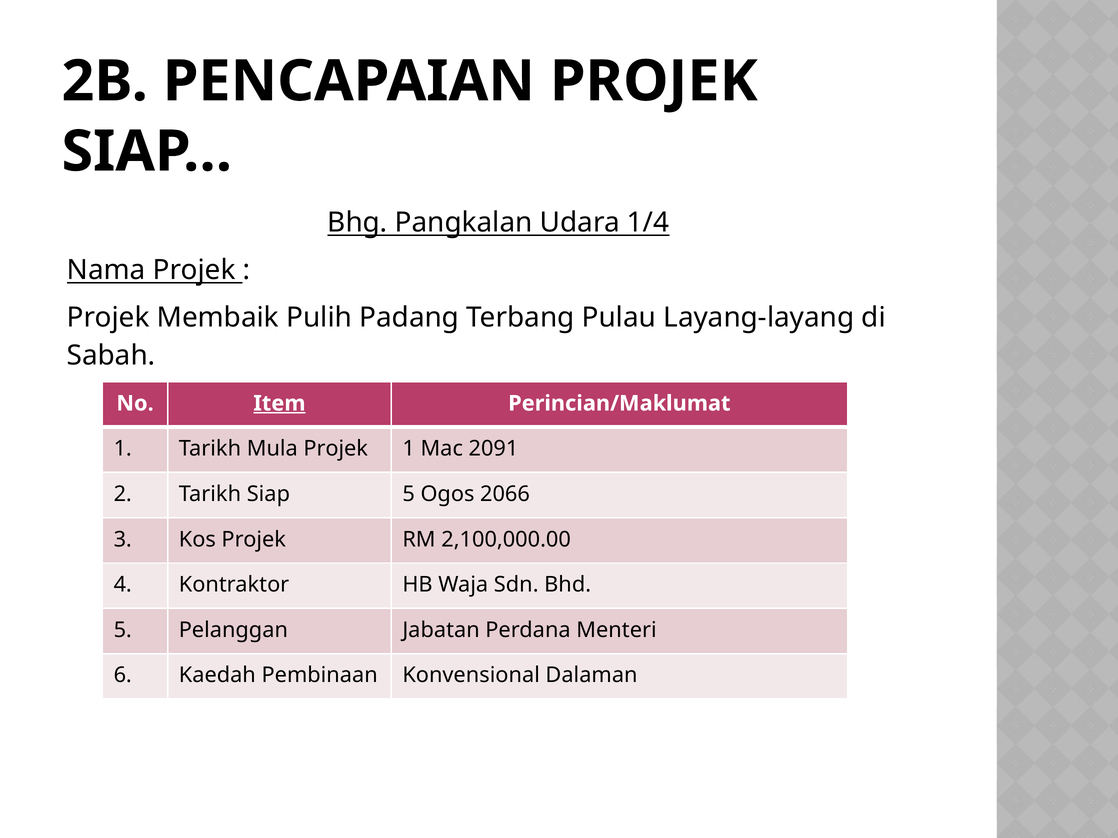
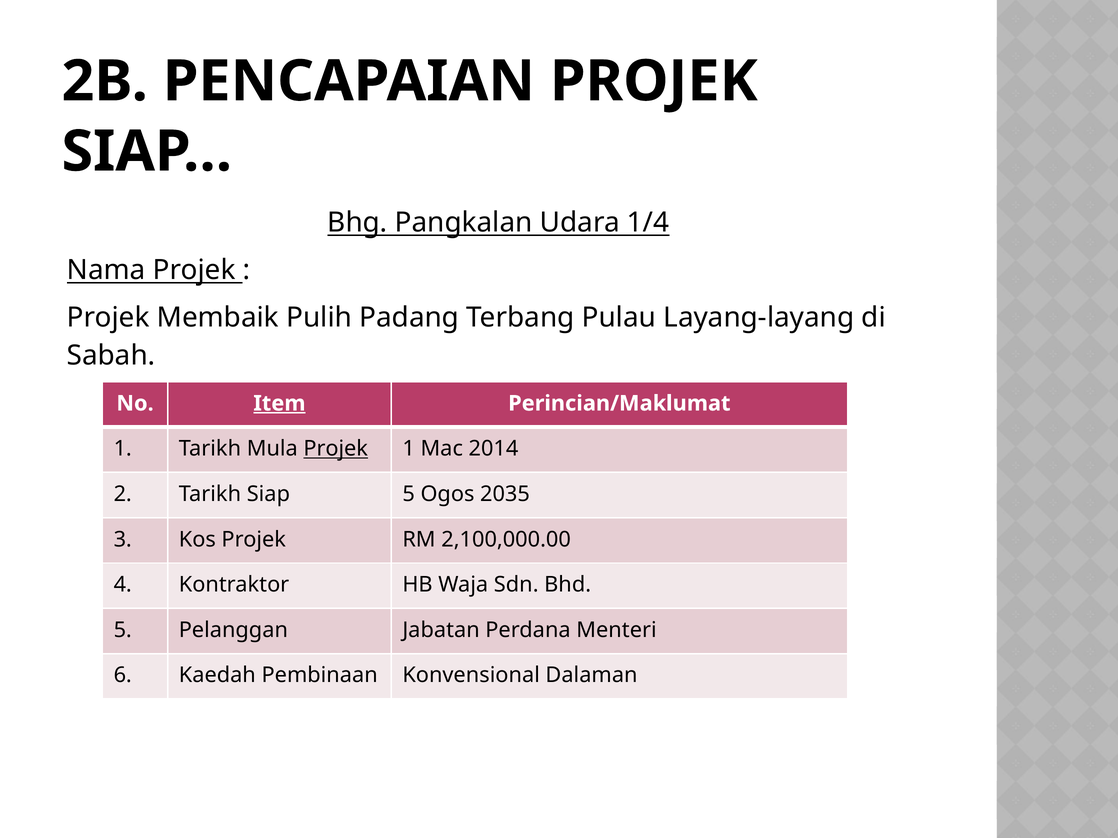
Projek at (336, 449) underline: none -> present
2091: 2091 -> 2014
2066: 2066 -> 2035
